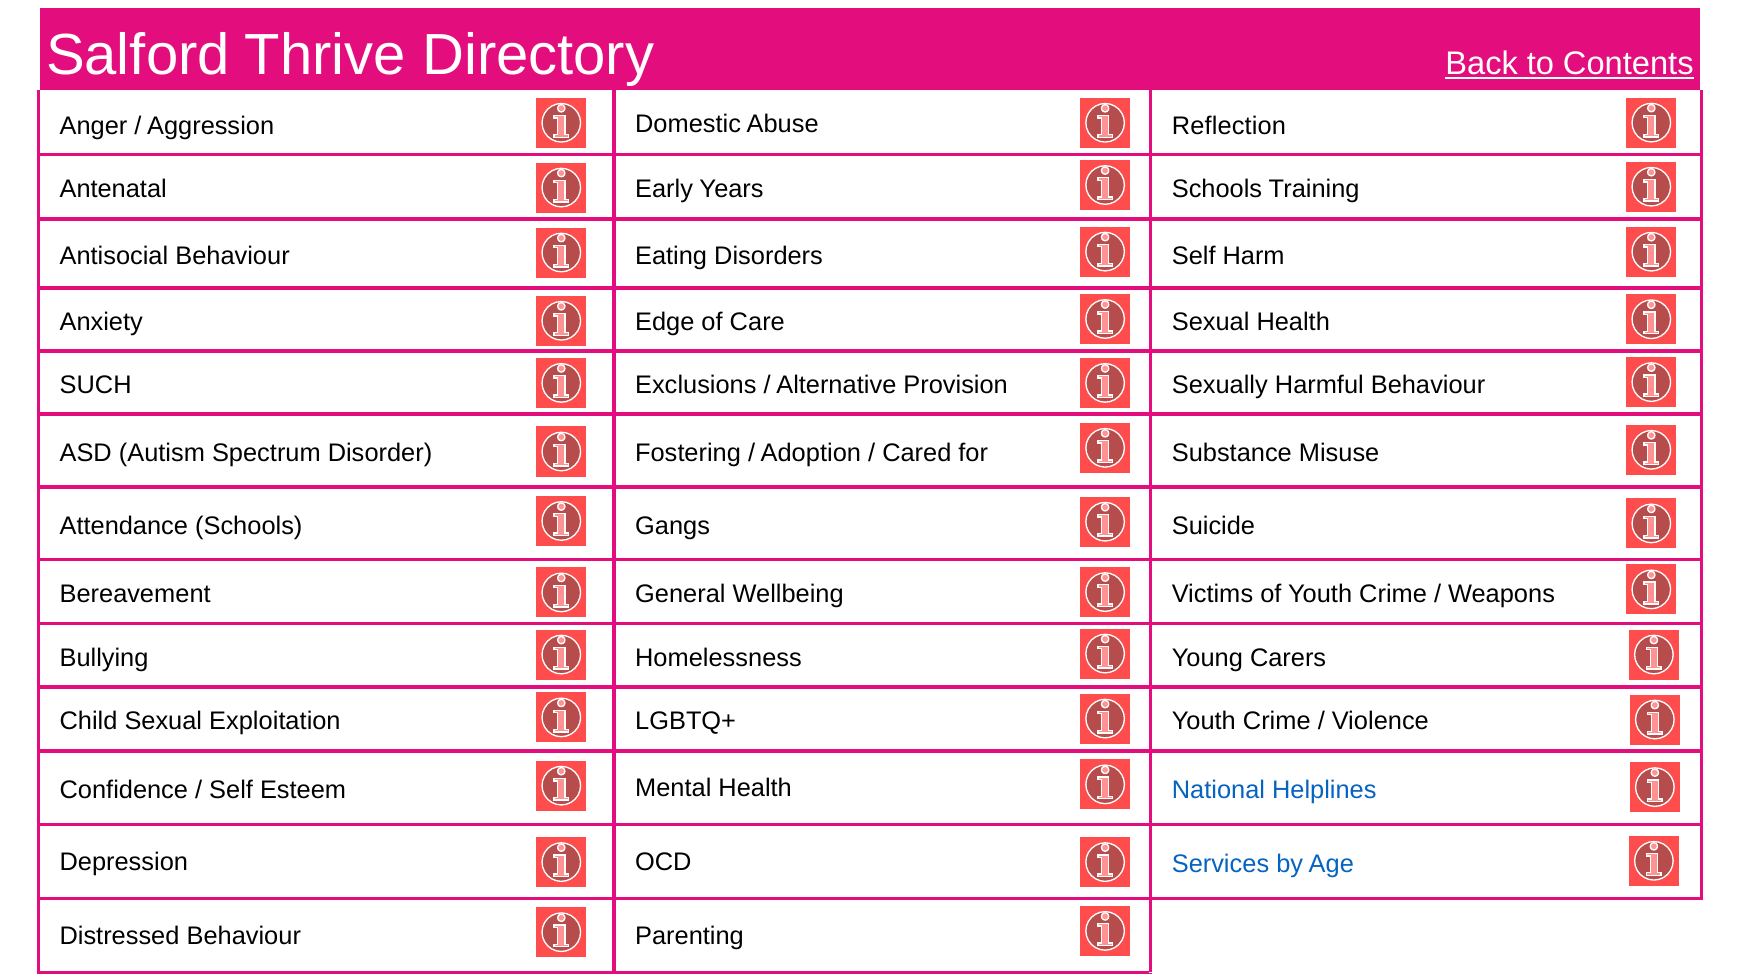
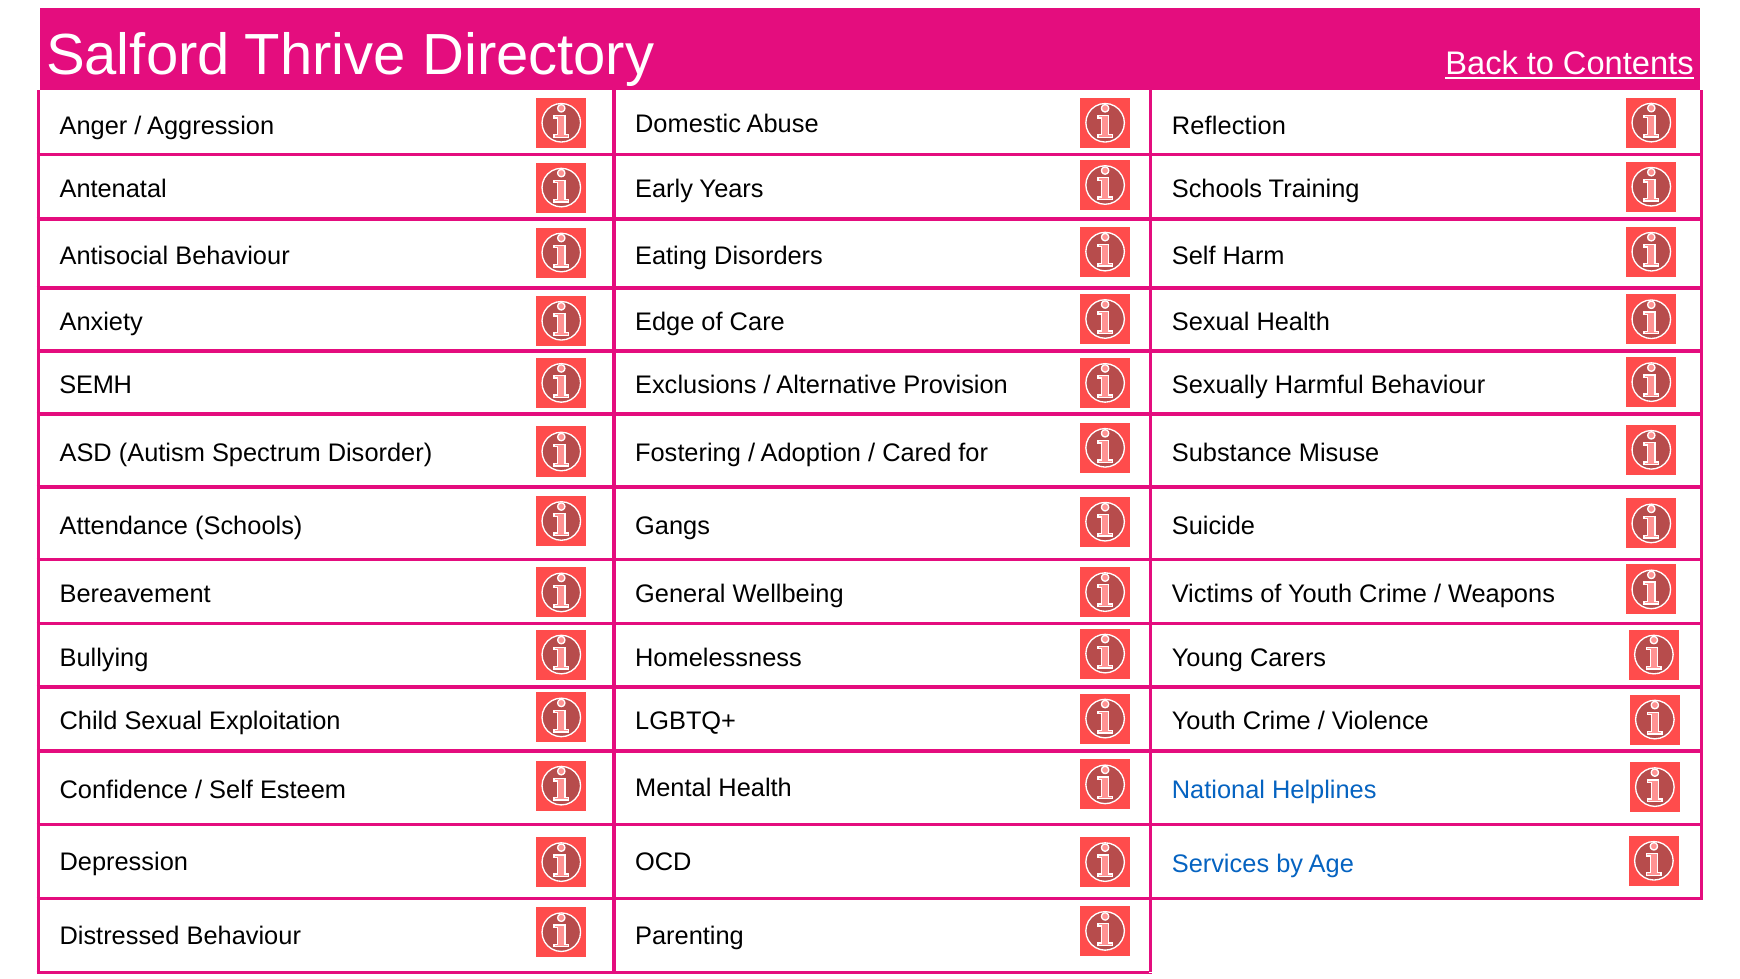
SUCH: SUCH -> SEMH
